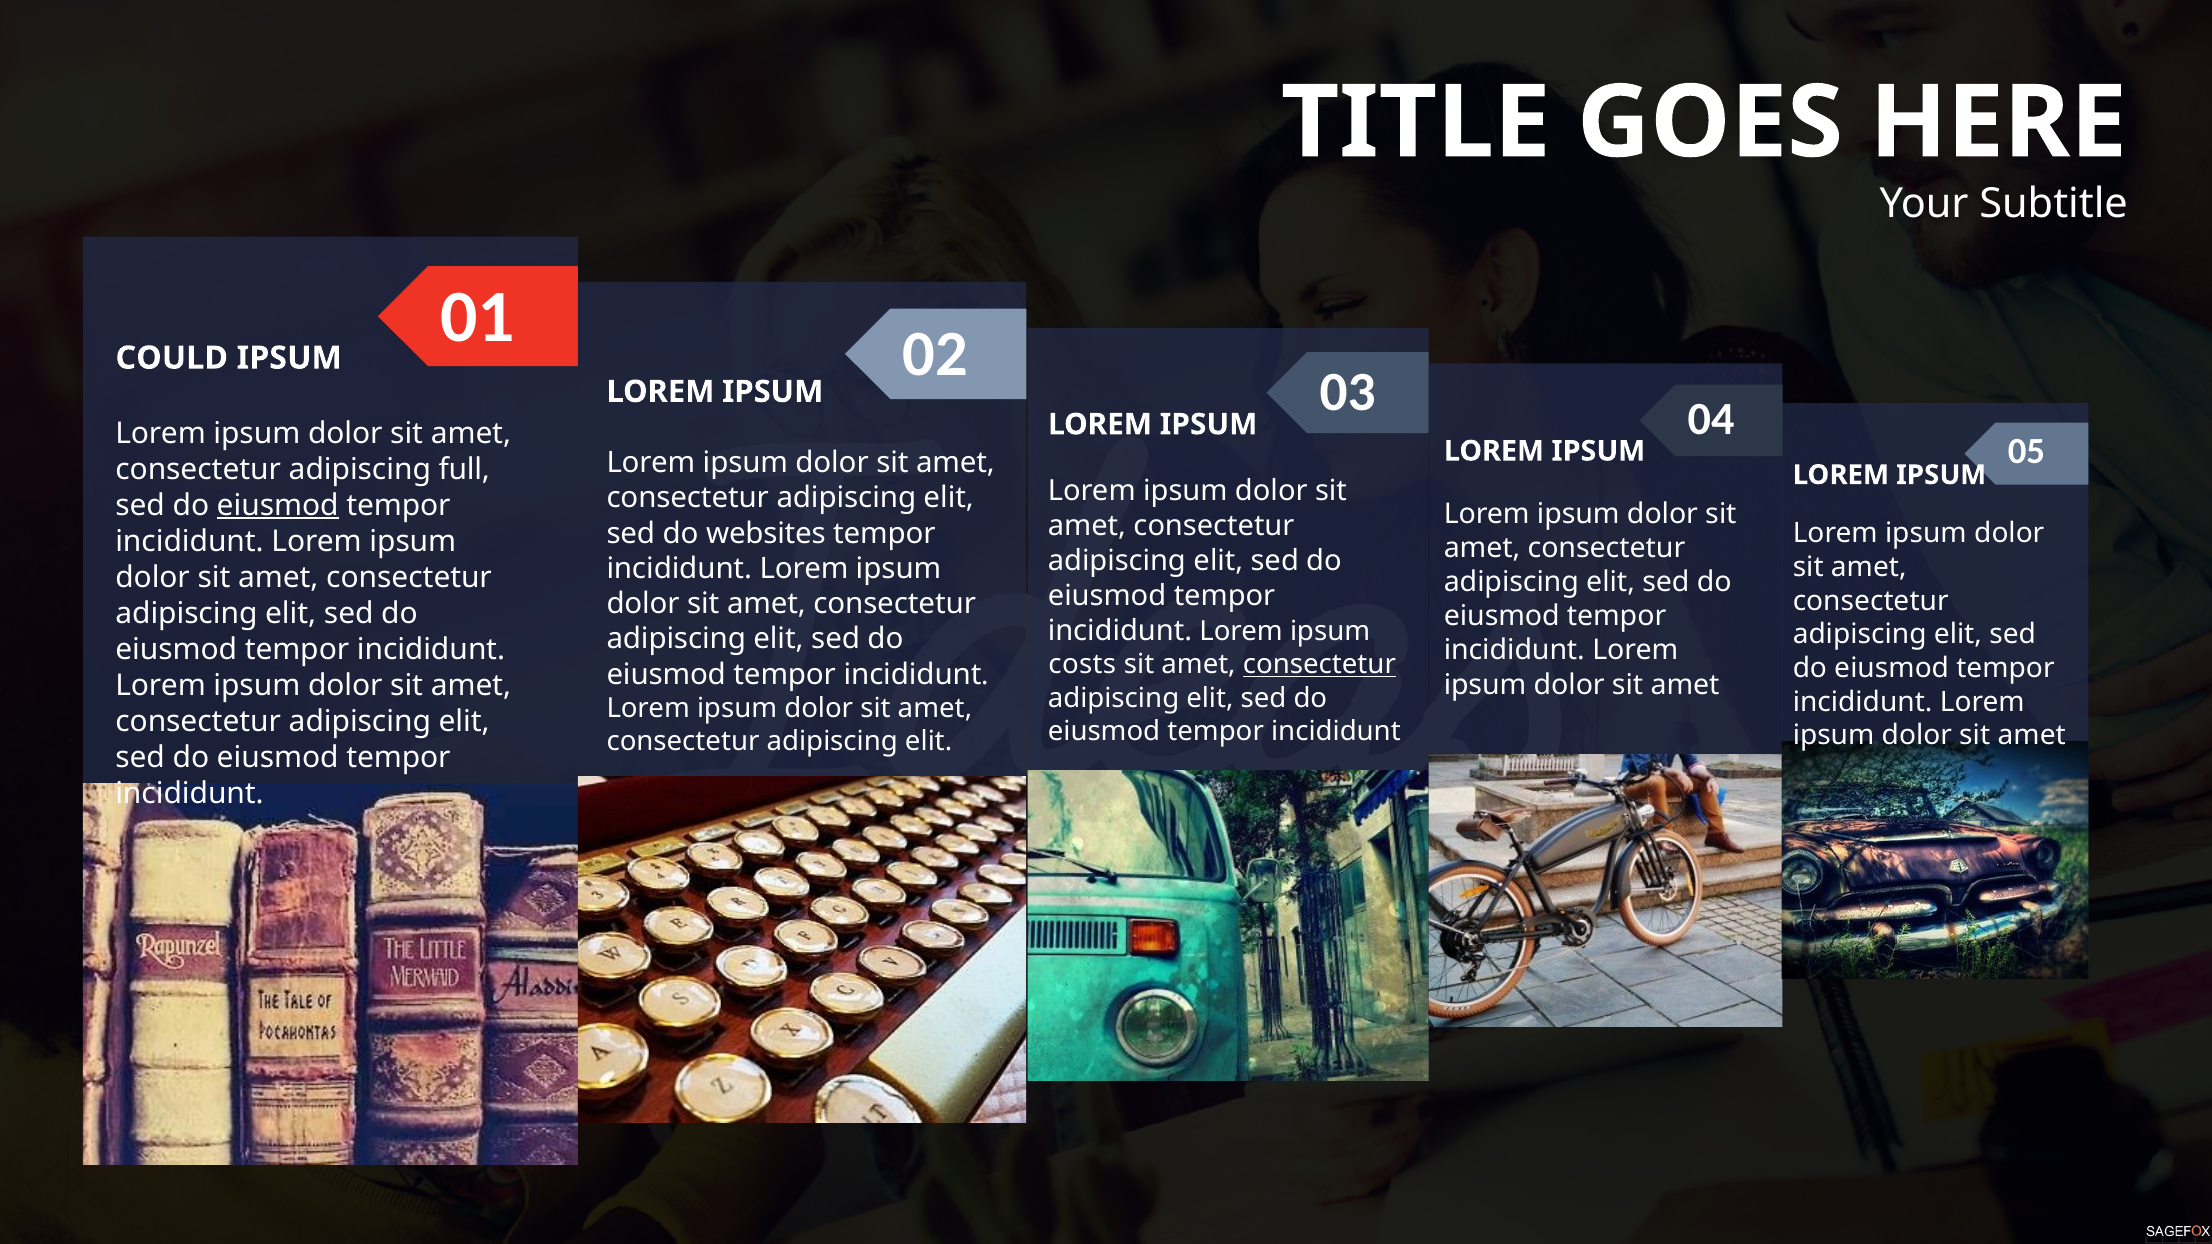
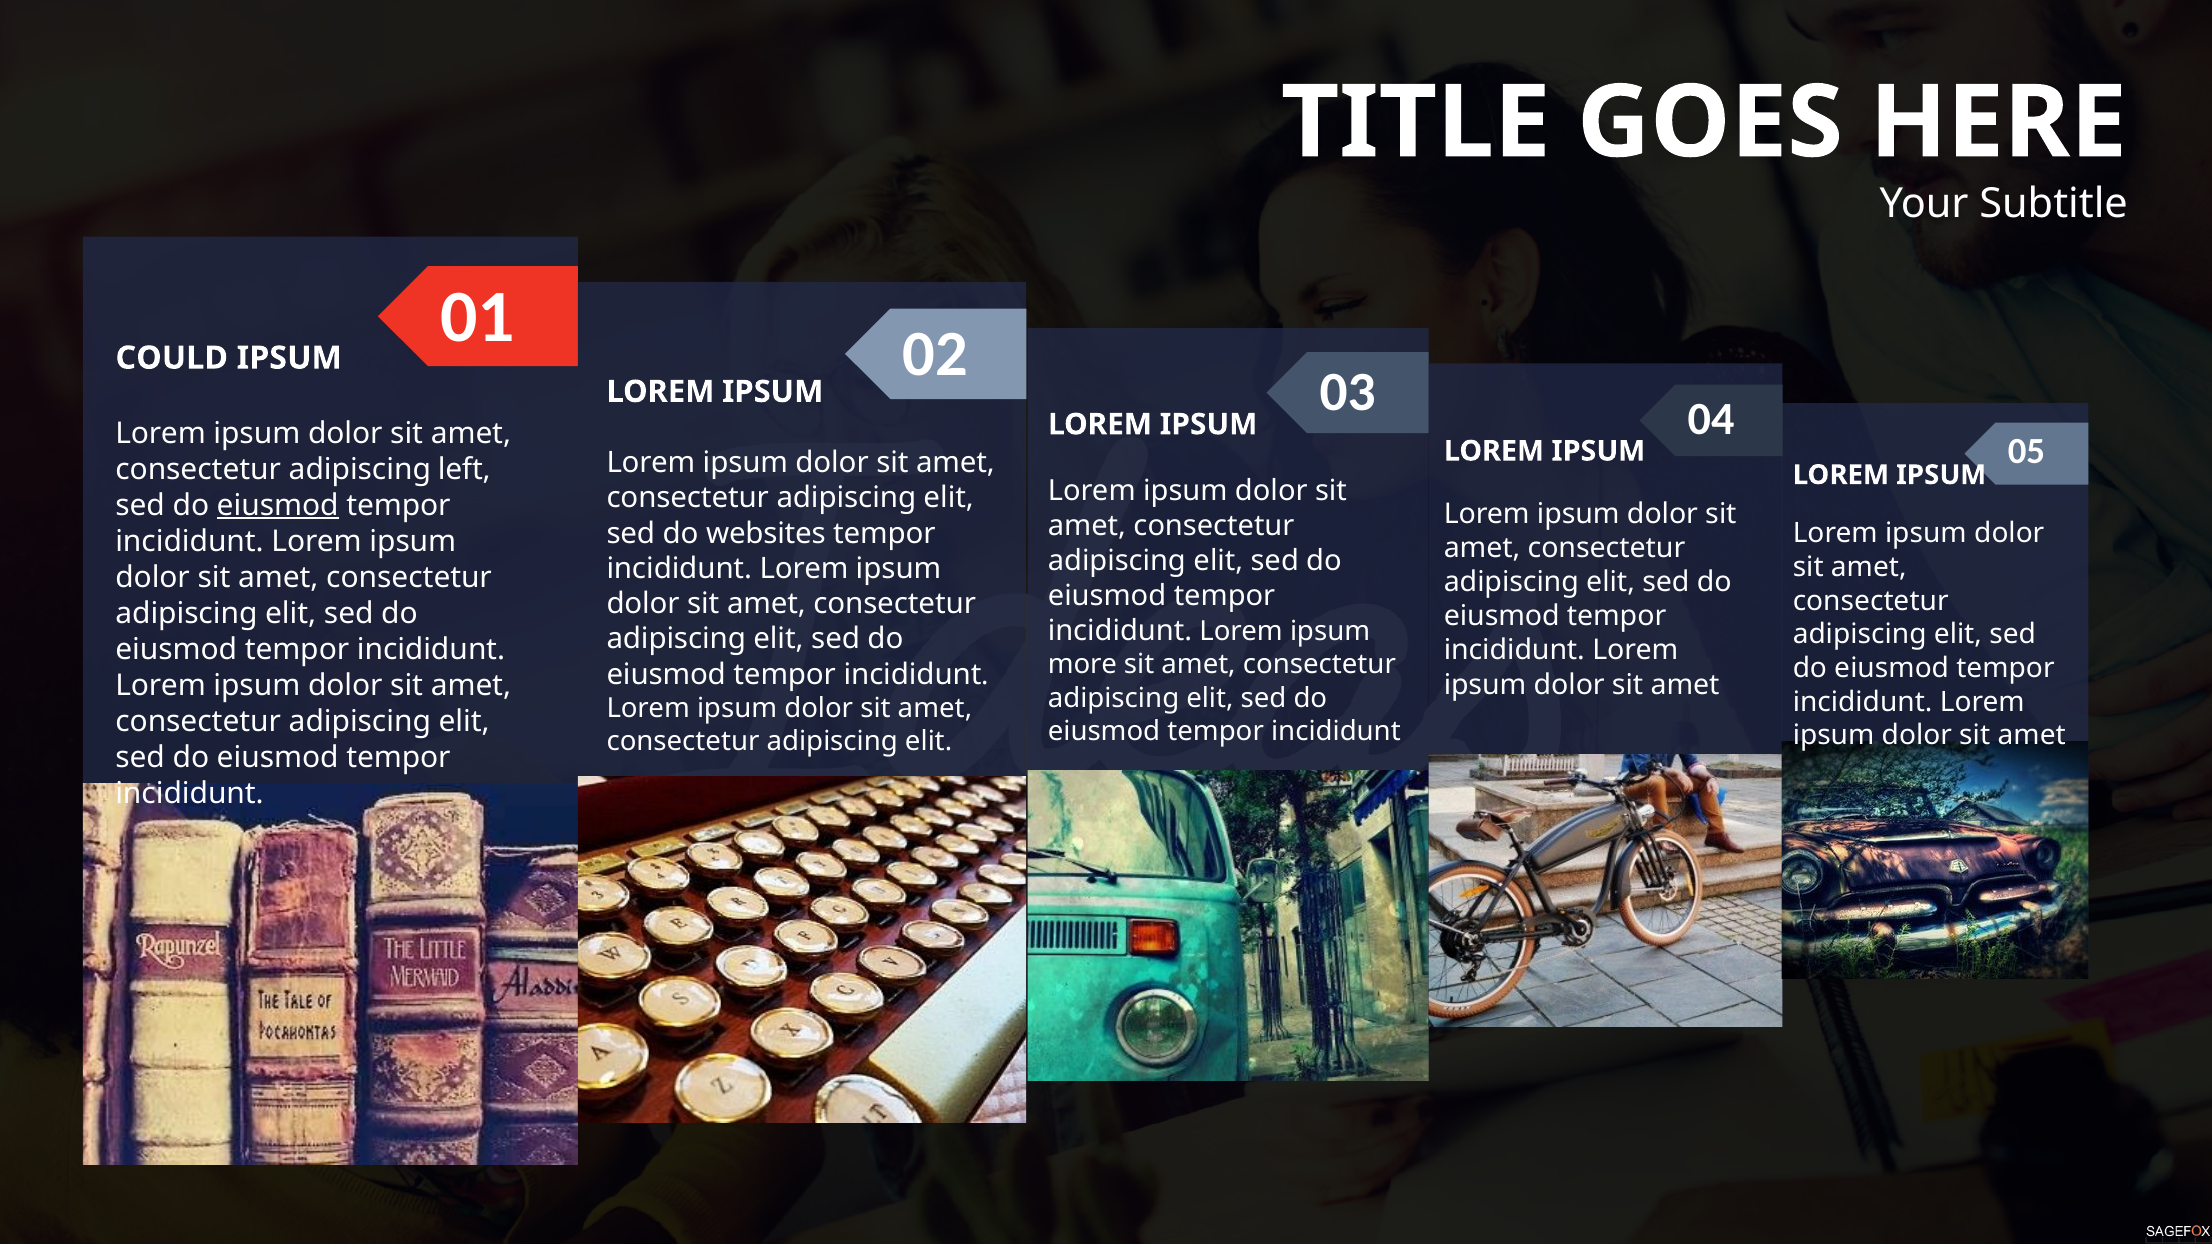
full: full -> left
costs: costs -> more
consectetur at (1319, 665) underline: present -> none
